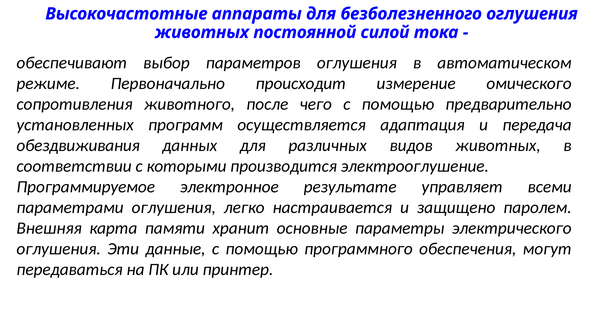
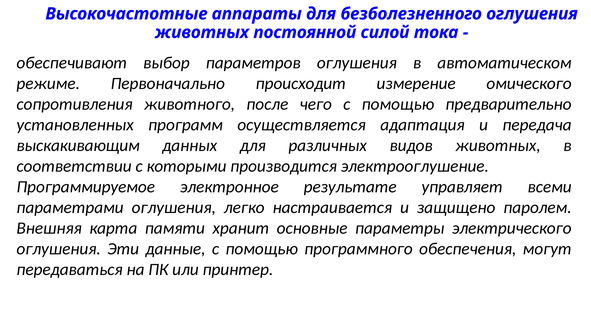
обездвиживания: обездвиживания -> выскакивающим
